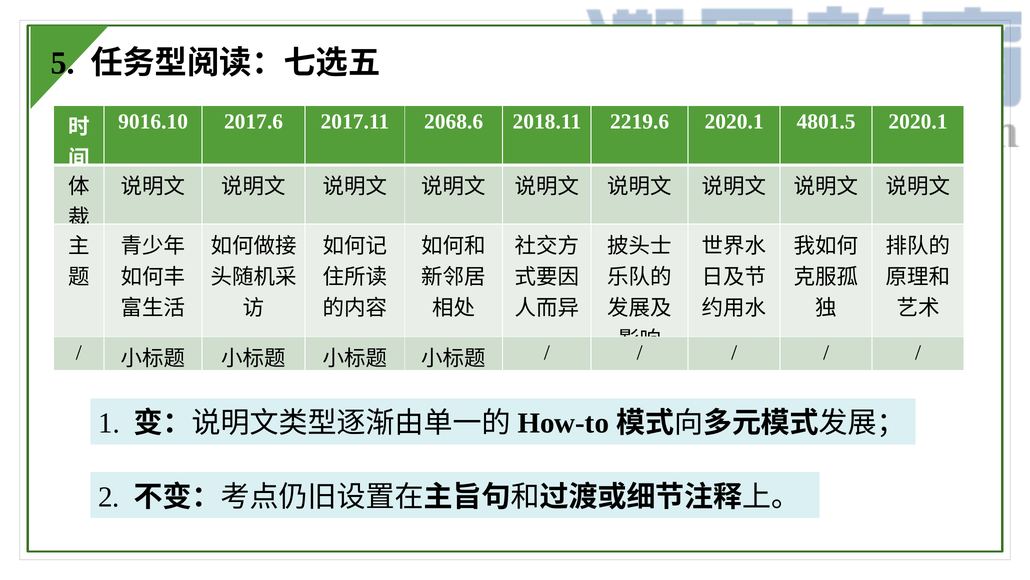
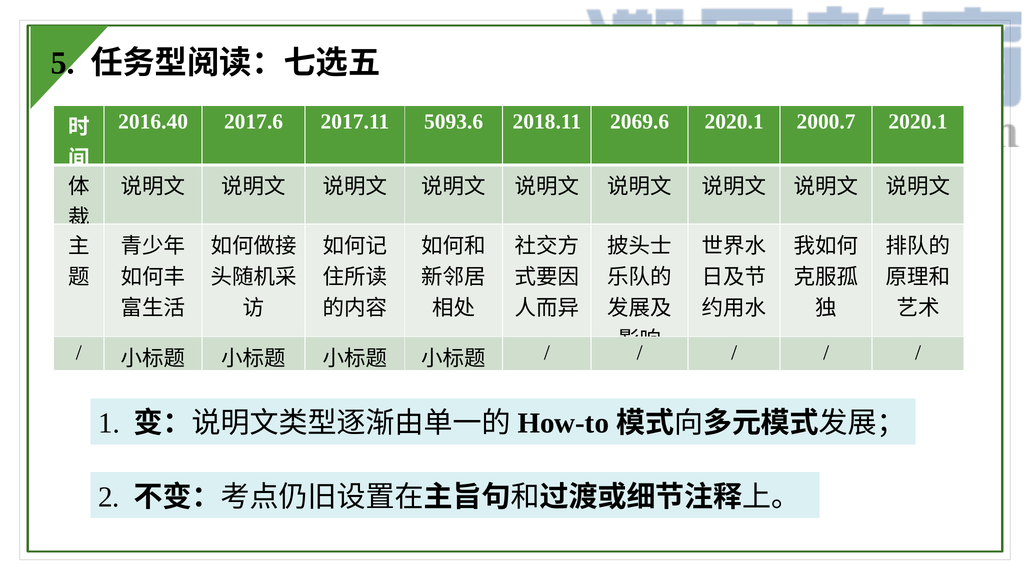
9016.10: 9016.10 -> 2016.40
2068.6: 2068.6 -> 5093.6
2219.6: 2219.6 -> 2069.6
4801.5: 4801.5 -> 2000.7
